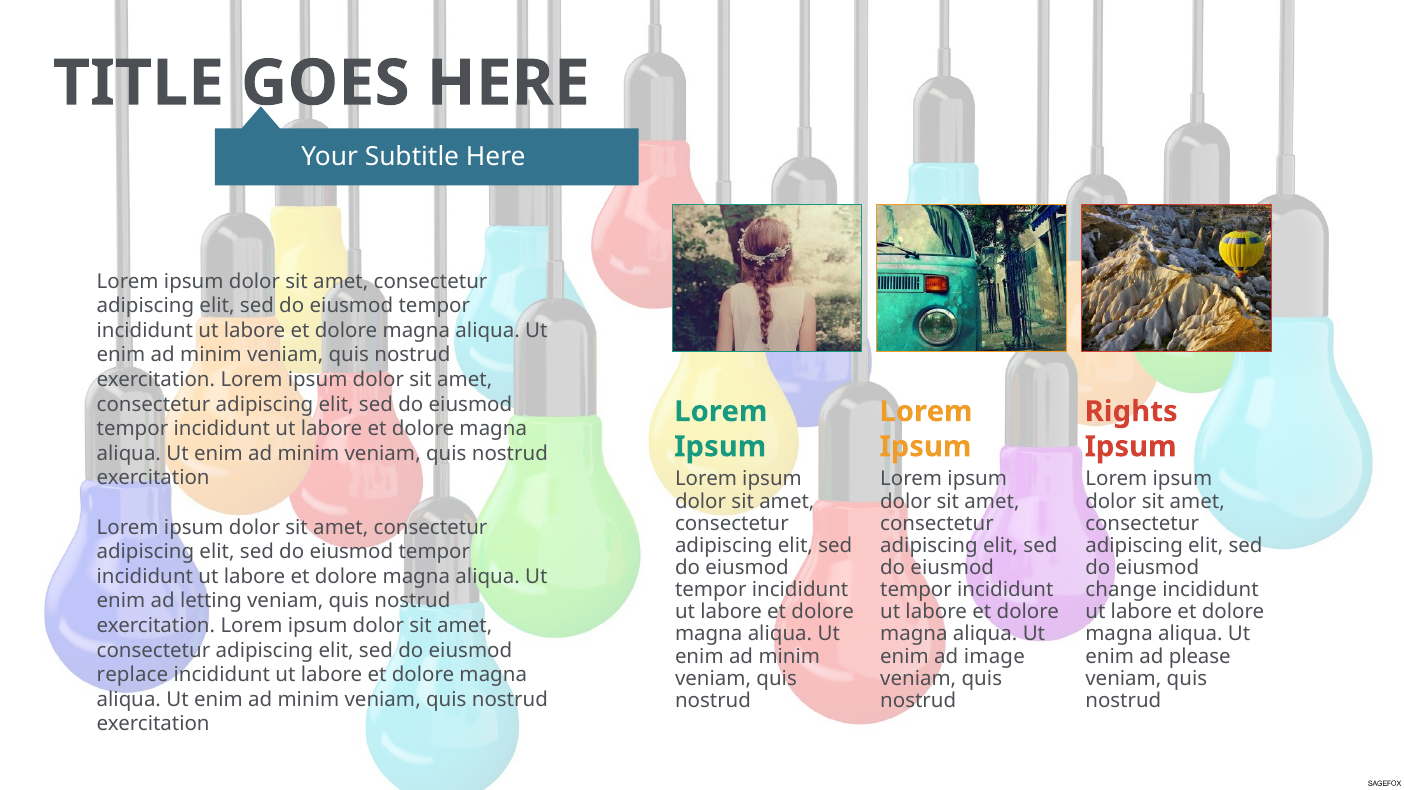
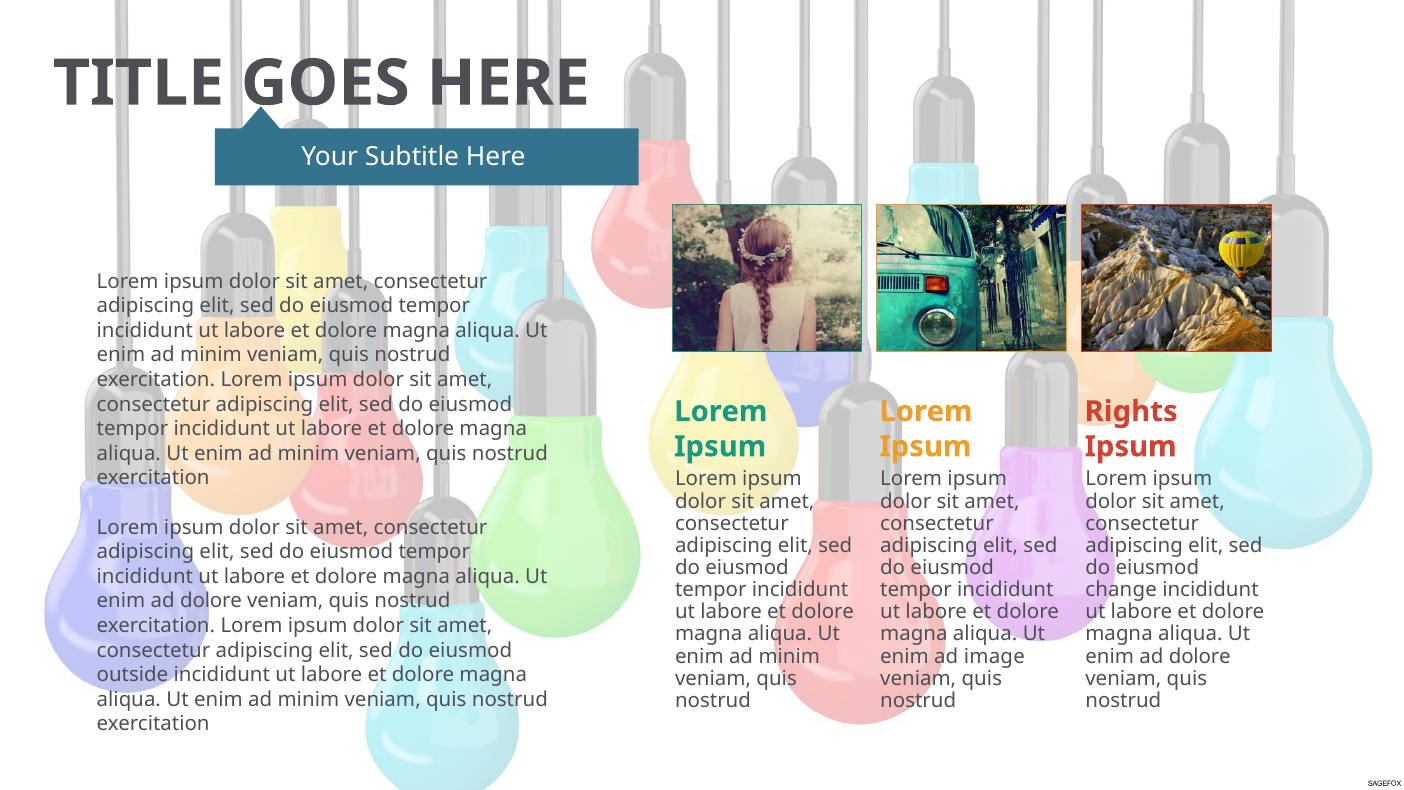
letting at (211, 601): letting -> dolore
please at (1200, 656): please -> dolore
replace: replace -> outside
